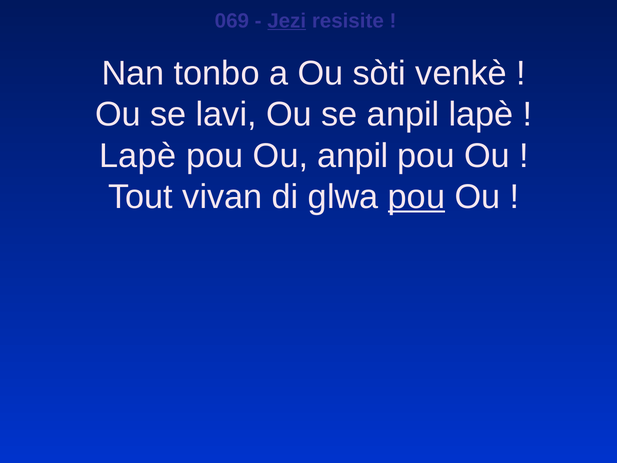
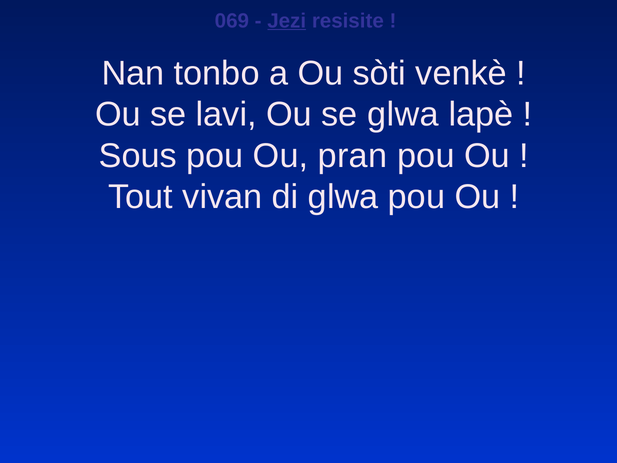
se anpil: anpil -> glwa
Lapè at (138, 156): Lapè -> Sous
Ou anpil: anpil -> pran
pou at (416, 197) underline: present -> none
